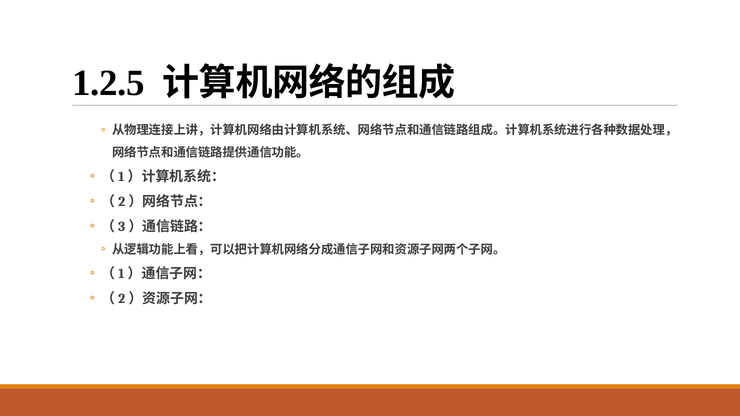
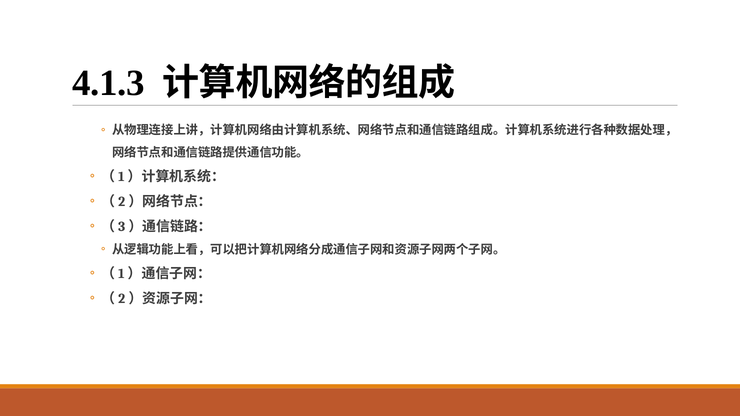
1.2.5: 1.2.5 -> 4.1.3
